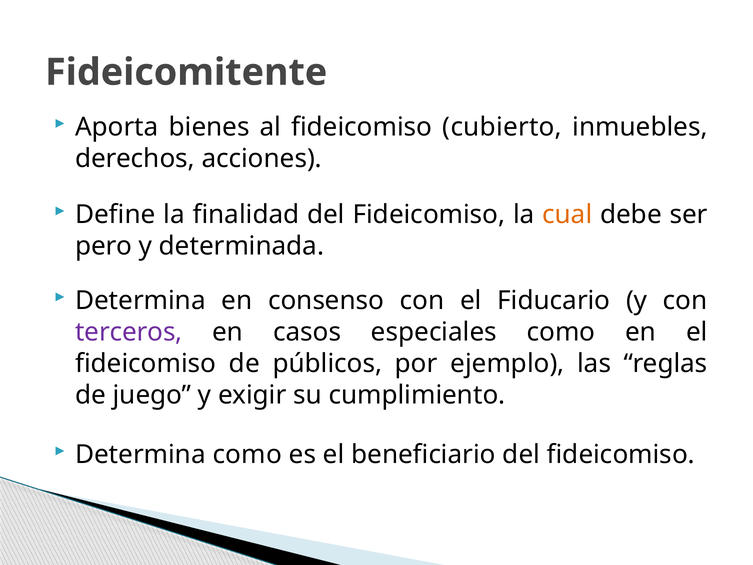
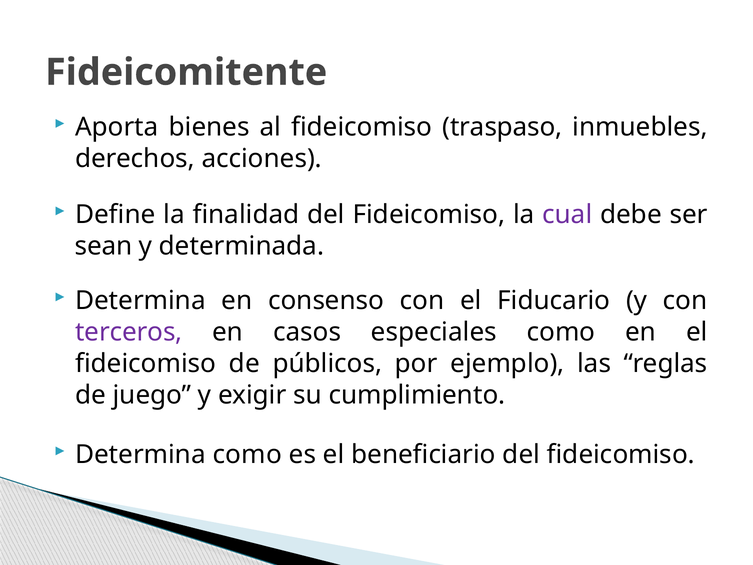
cubierto: cubierto -> traspaso
cual colour: orange -> purple
pero: pero -> sean
